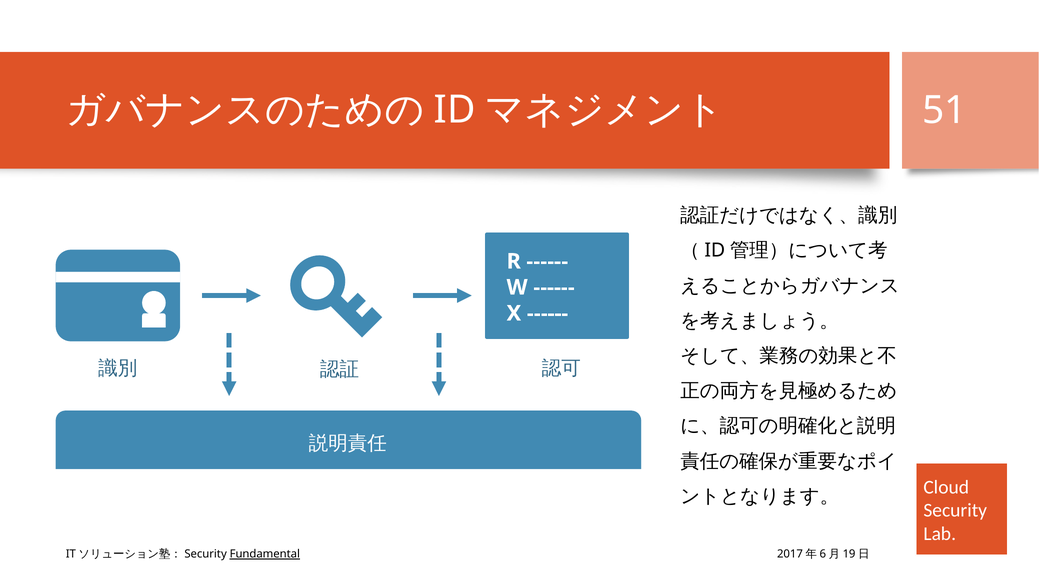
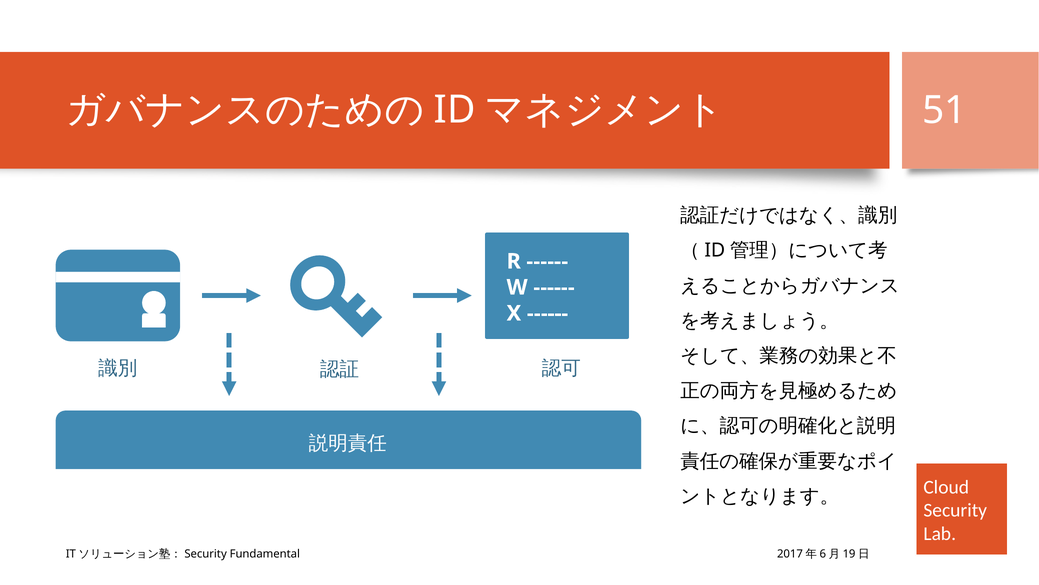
Fundamental underline: present -> none
